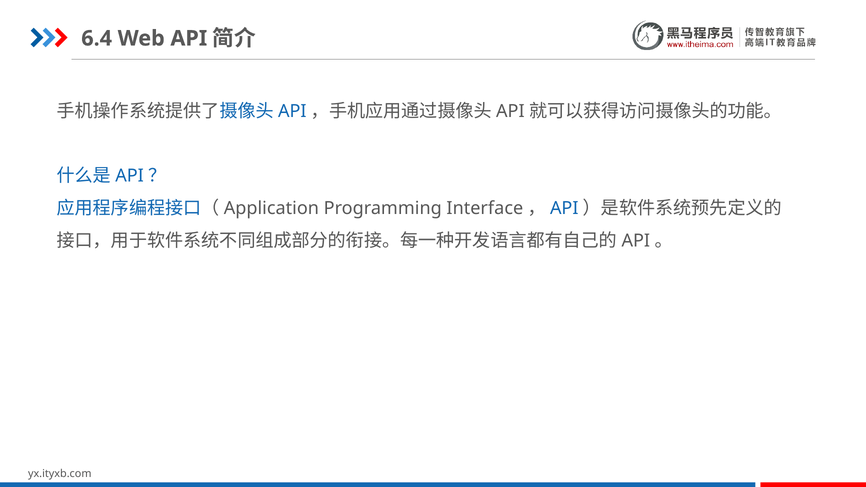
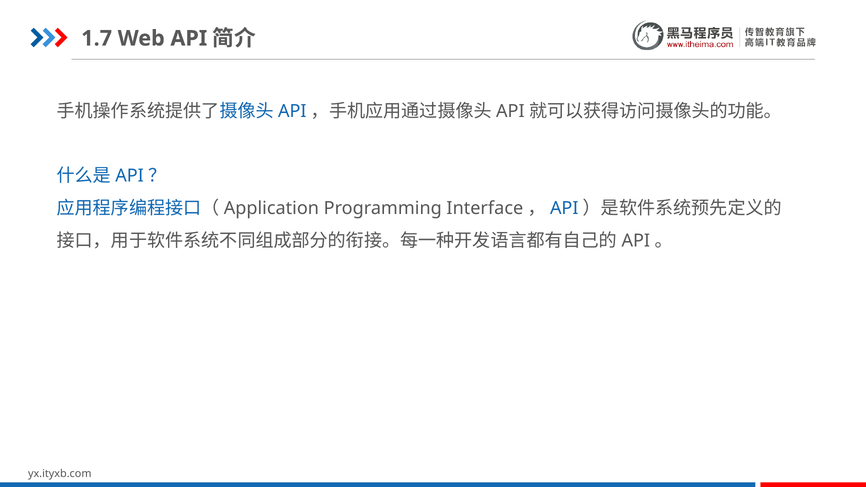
6.4: 6.4 -> 1.7
